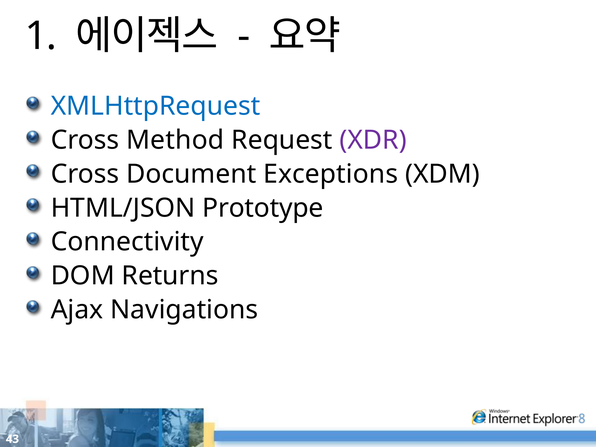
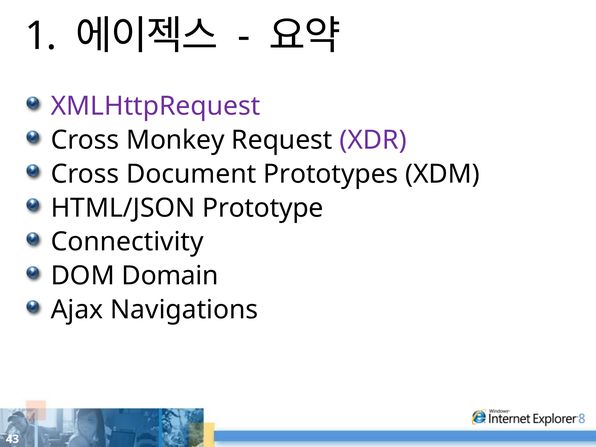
XMLHttpRequest colour: blue -> purple
Method: Method -> Monkey
Exceptions: Exceptions -> Prototypes
Returns: Returns -> Domain
